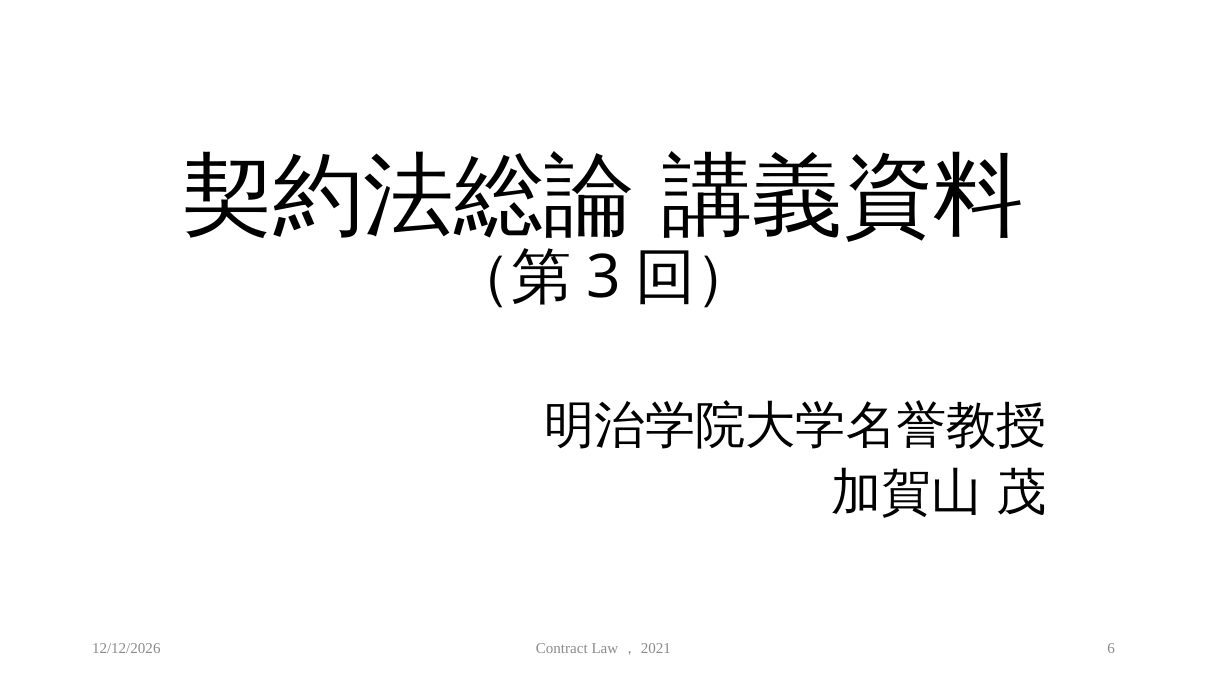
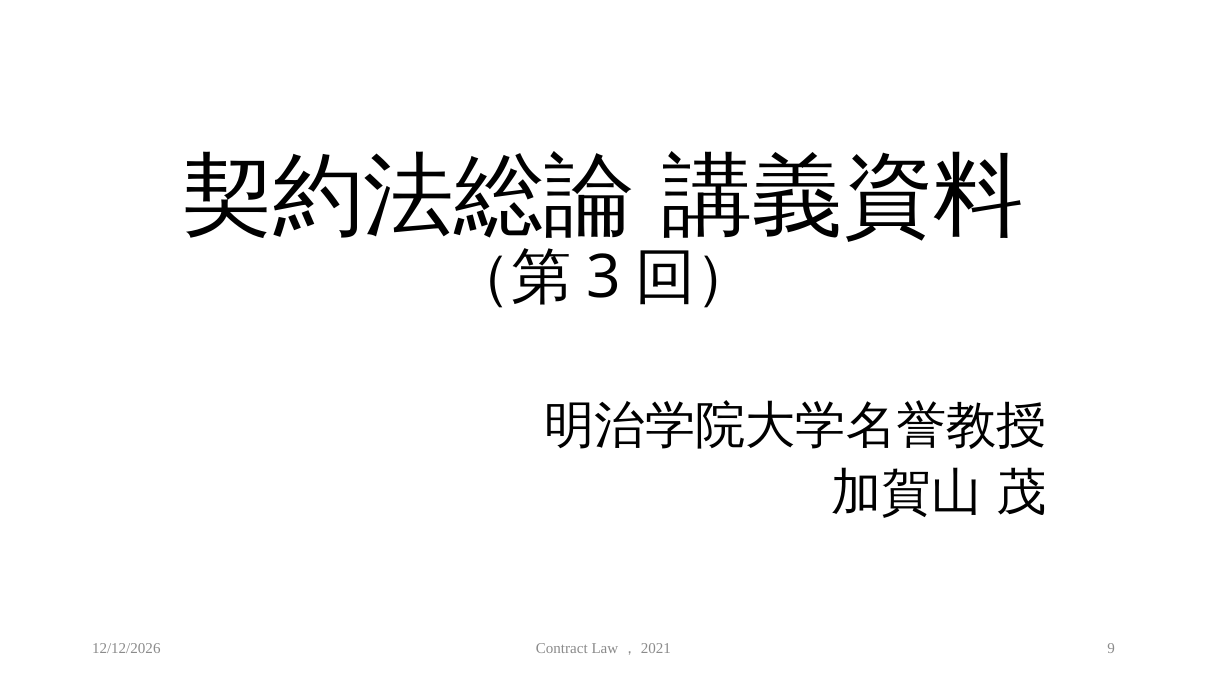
6: 6 -> 9
